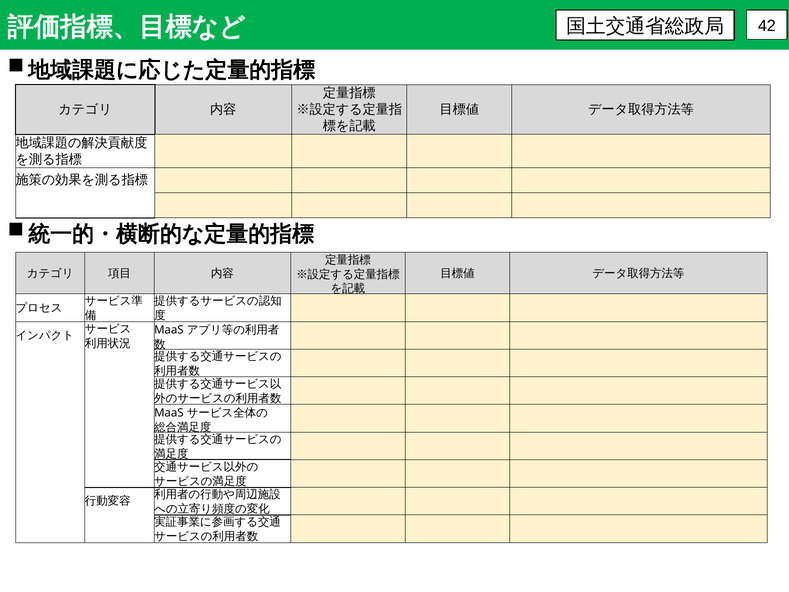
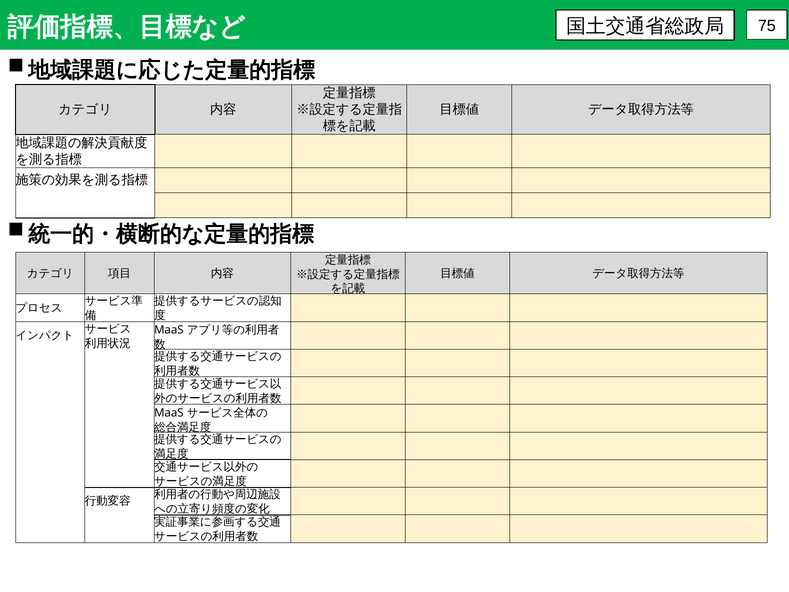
42: 42 -> 75
